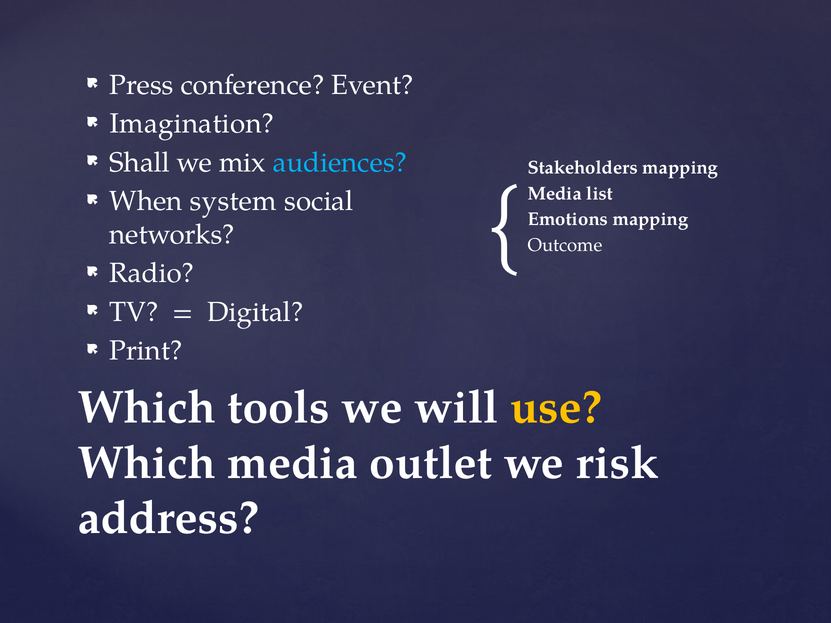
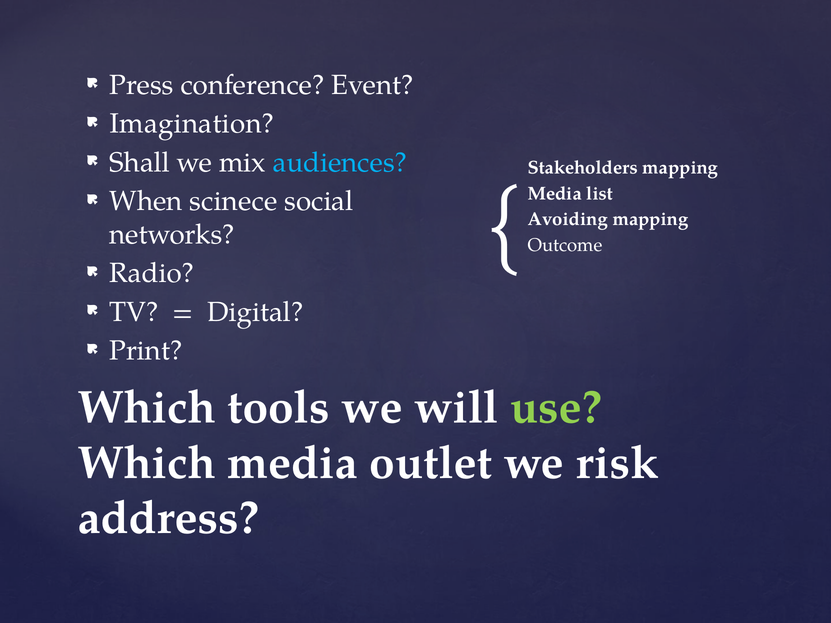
system: system -> scinece
Emotions: Emotions -> Avoiding
use colour: yellow -> light green
